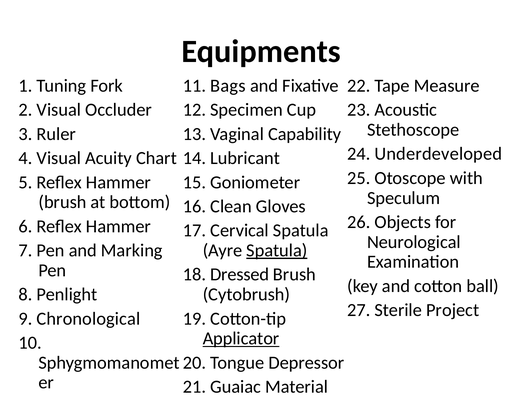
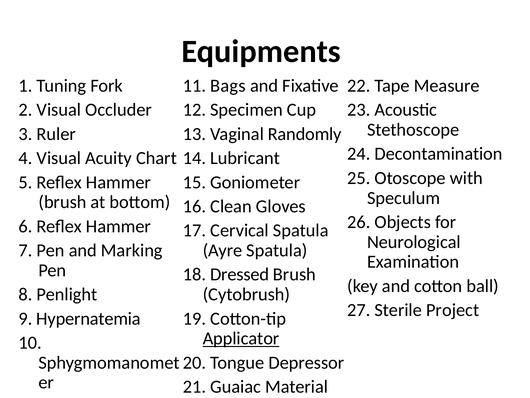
Capability: Capability -> Randomly
Underdeveloped: Underdeveloped -> Decontamination
Spatula at (277, 250) underline: present -> none
Chronological: Chronological -> Hypernatemia
